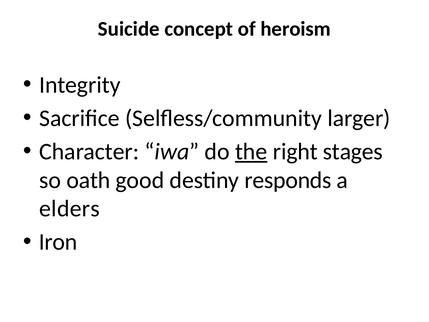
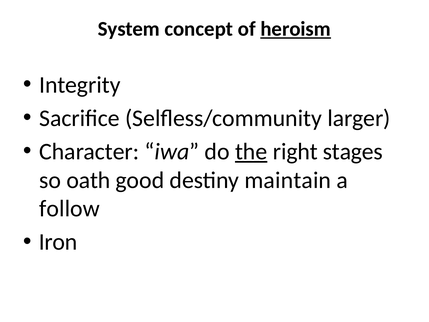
Suicide: Suicide -> System
heroism underline: none -> present
responds: responds -> maintain
elders: elders -> follow
